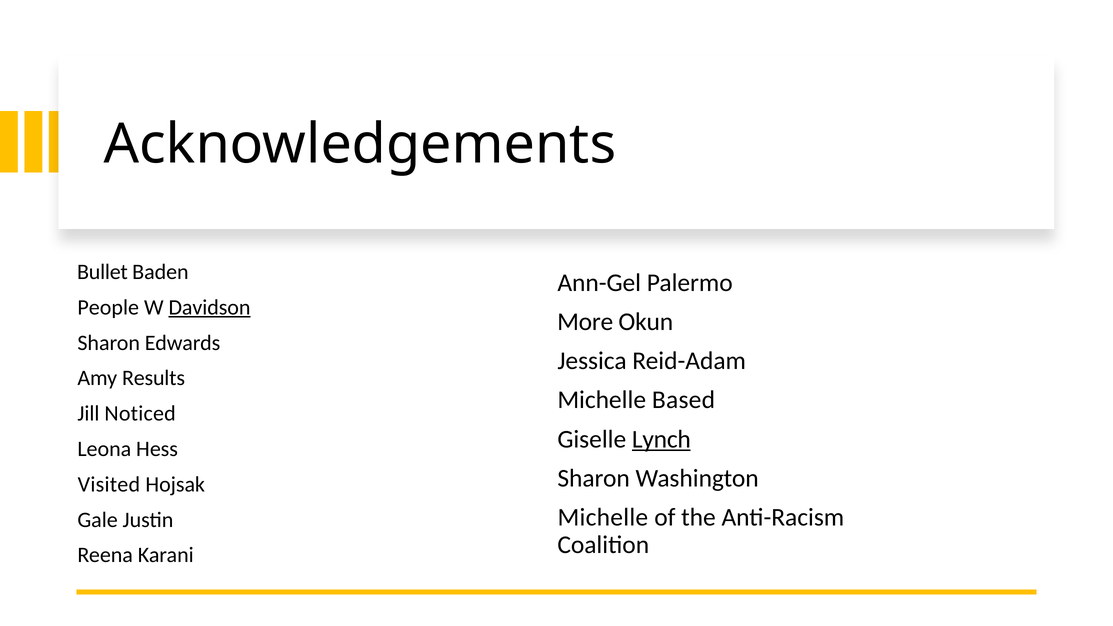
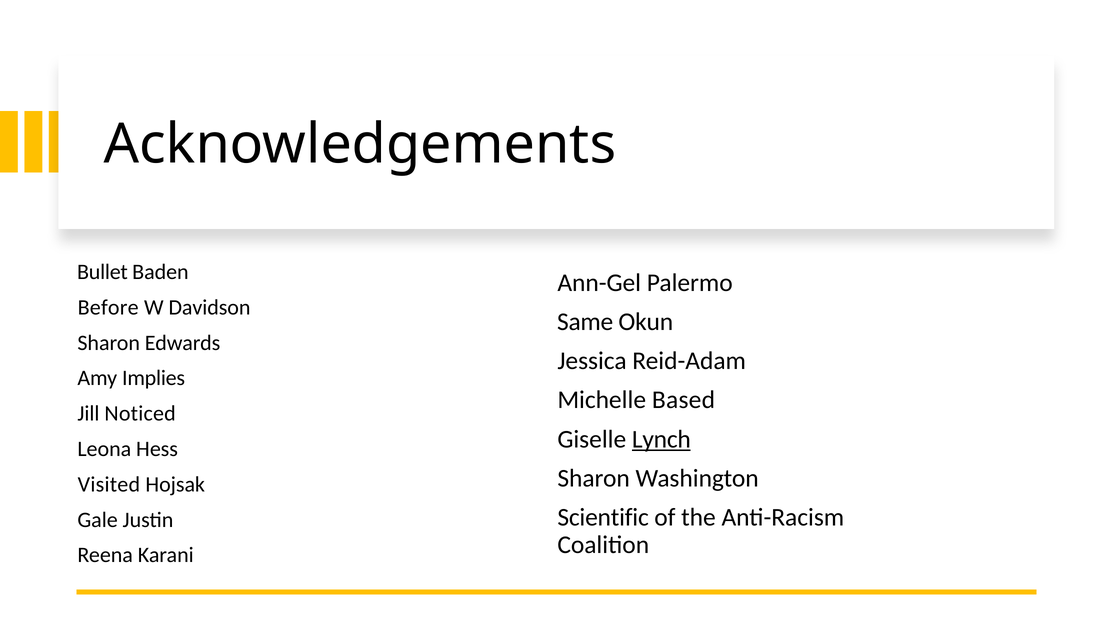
People: People -> Before
Davidson underline: present -> none
More: More -> Same
Results: Results -> Implies
Michelle at (603, 517): Michelle -> Scientific
